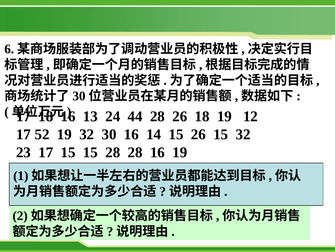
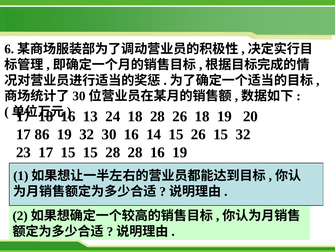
24 44: 44 -> 18
12: 12 -> 20
52: 52 -> 86
